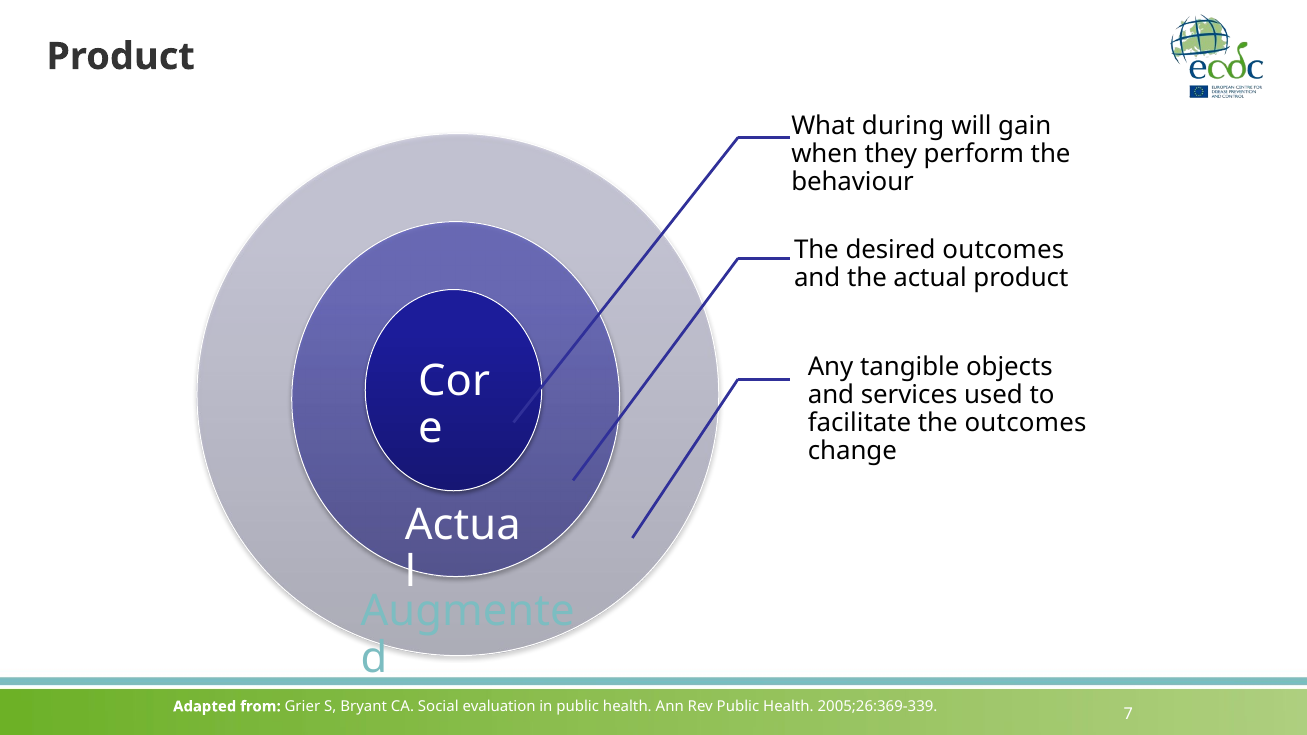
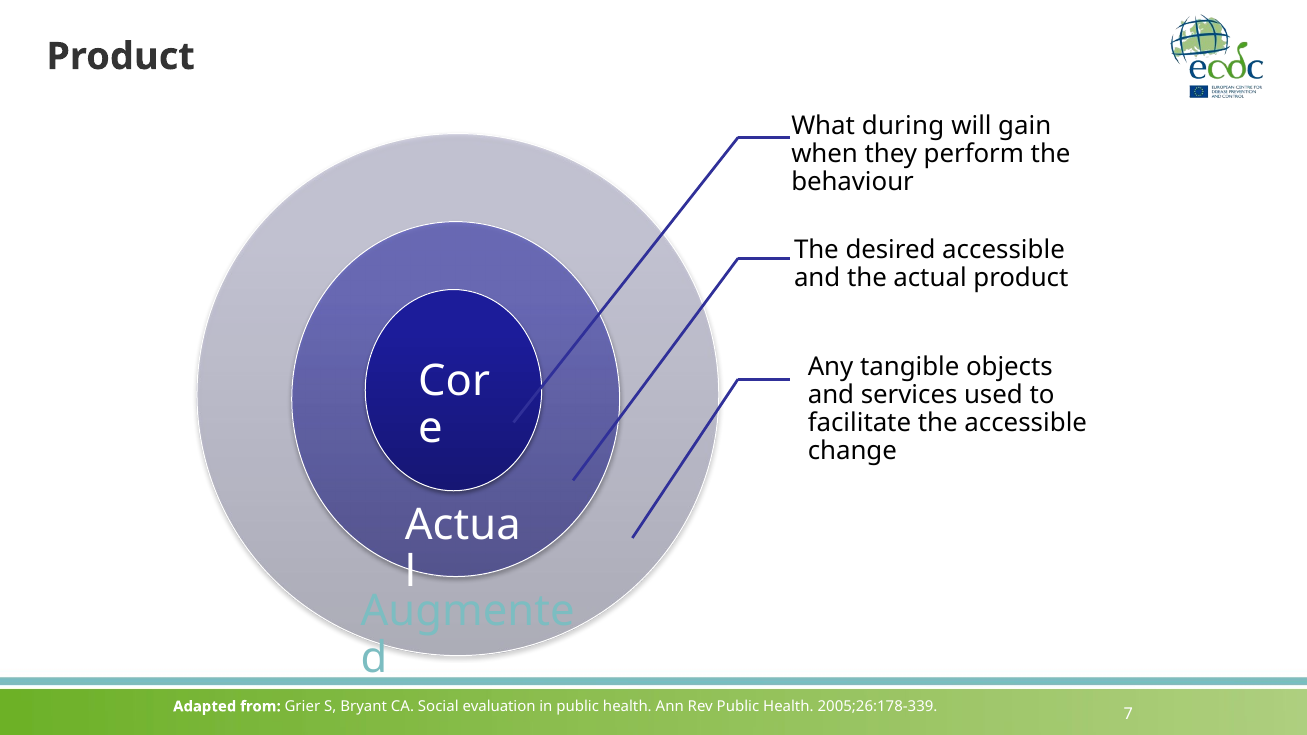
desired outcomes: outcomes -> accessible
the outcomes: outcomes -> accessible
2005;26:369-339: 2005;26:369-339 -> 2005;26:178-339
